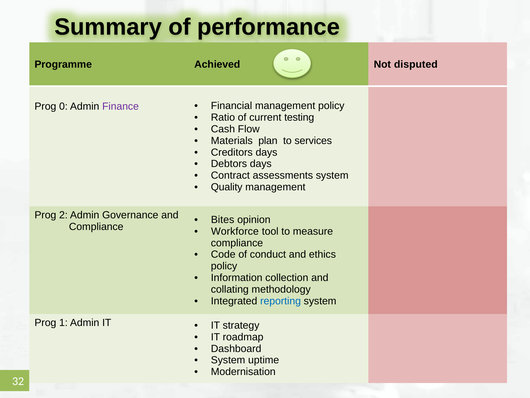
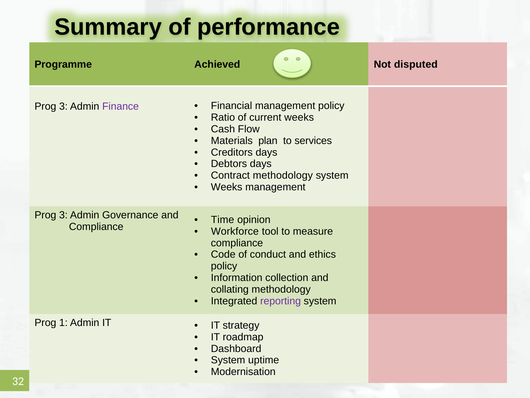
0 at (63, 106): 0 -> 3
current testing: testing -> weeks
Contract assessments: assessments -> methodology
Quality at (227, 187): Quality -> Weeks
2 at (63, 215): 2 -> 3
Bites: Bites -> Time
reporting colour: blue -> purple
